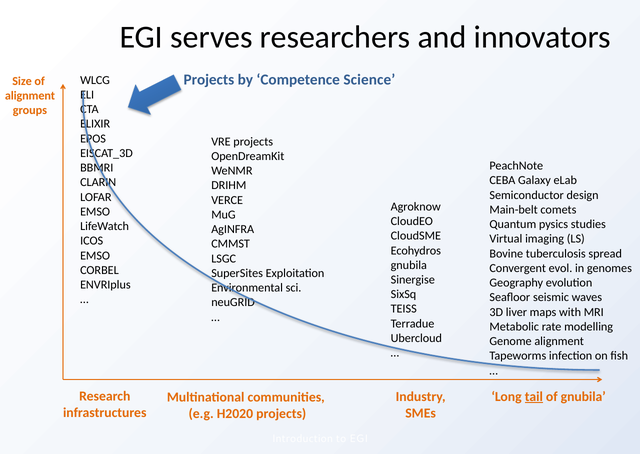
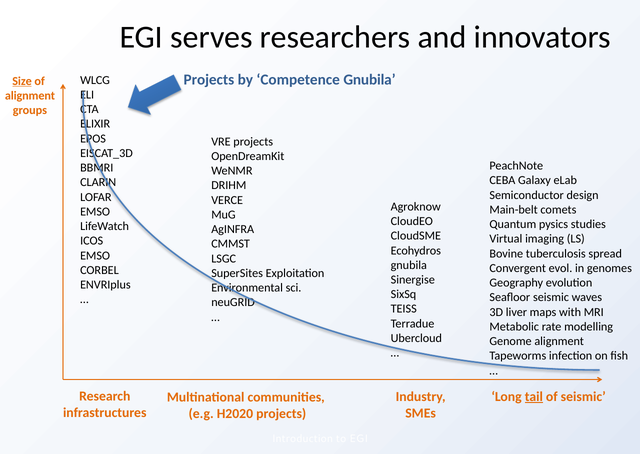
Competence Science: Science -> Gnubila
Size underline: none -> present
of gnubila: gnubila -> seismic
